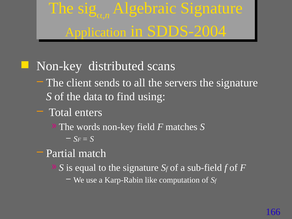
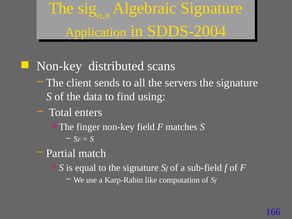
words: words -> finger
